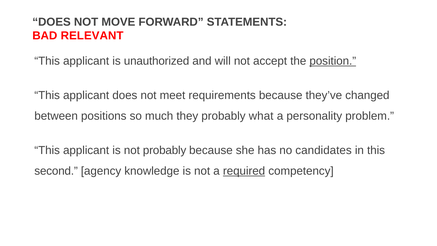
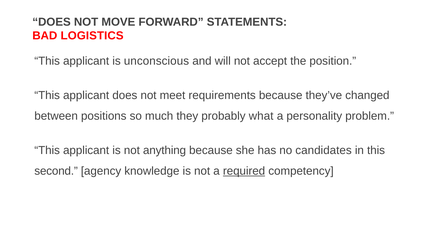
RELEVANT: RELEVANT -> LOGISTICS
unauthorized: unauthorized -> unconscious
position underline: present -> none
not probably: probably -> anything
